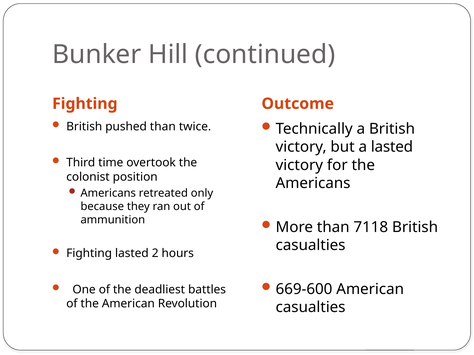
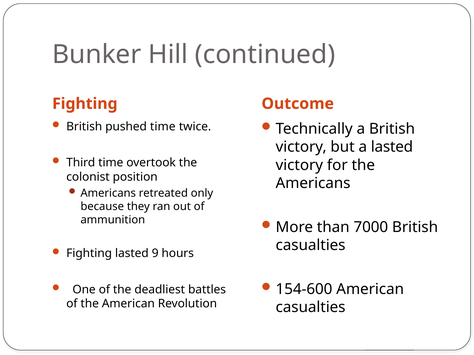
pushed than: than -> time
7118: 7118 -> 7000
2: 2 -> 9
669-600: 669-600 -> 154-600
